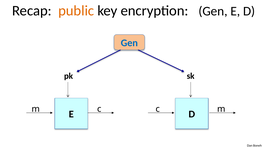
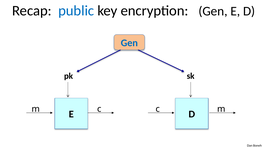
public colour: orange -> blue
